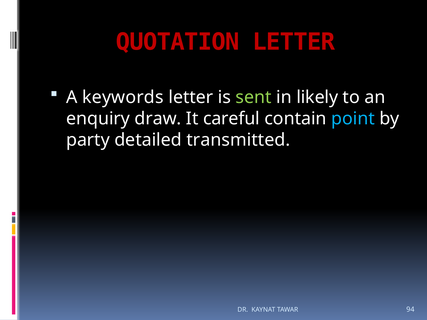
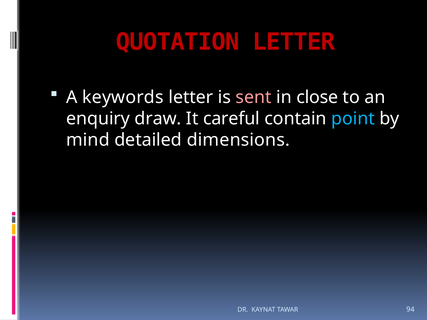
sent colour: light green -> pink
likely: likely -> close
party: party -> mind
transmitted: transmitted -> dimensions
